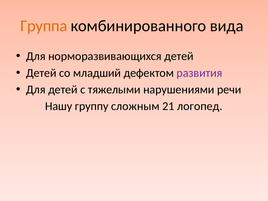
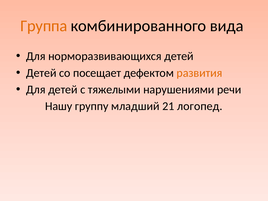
младший: младший -> посещает
развития colour: purple -> orange
сложным: сложным -> младший
